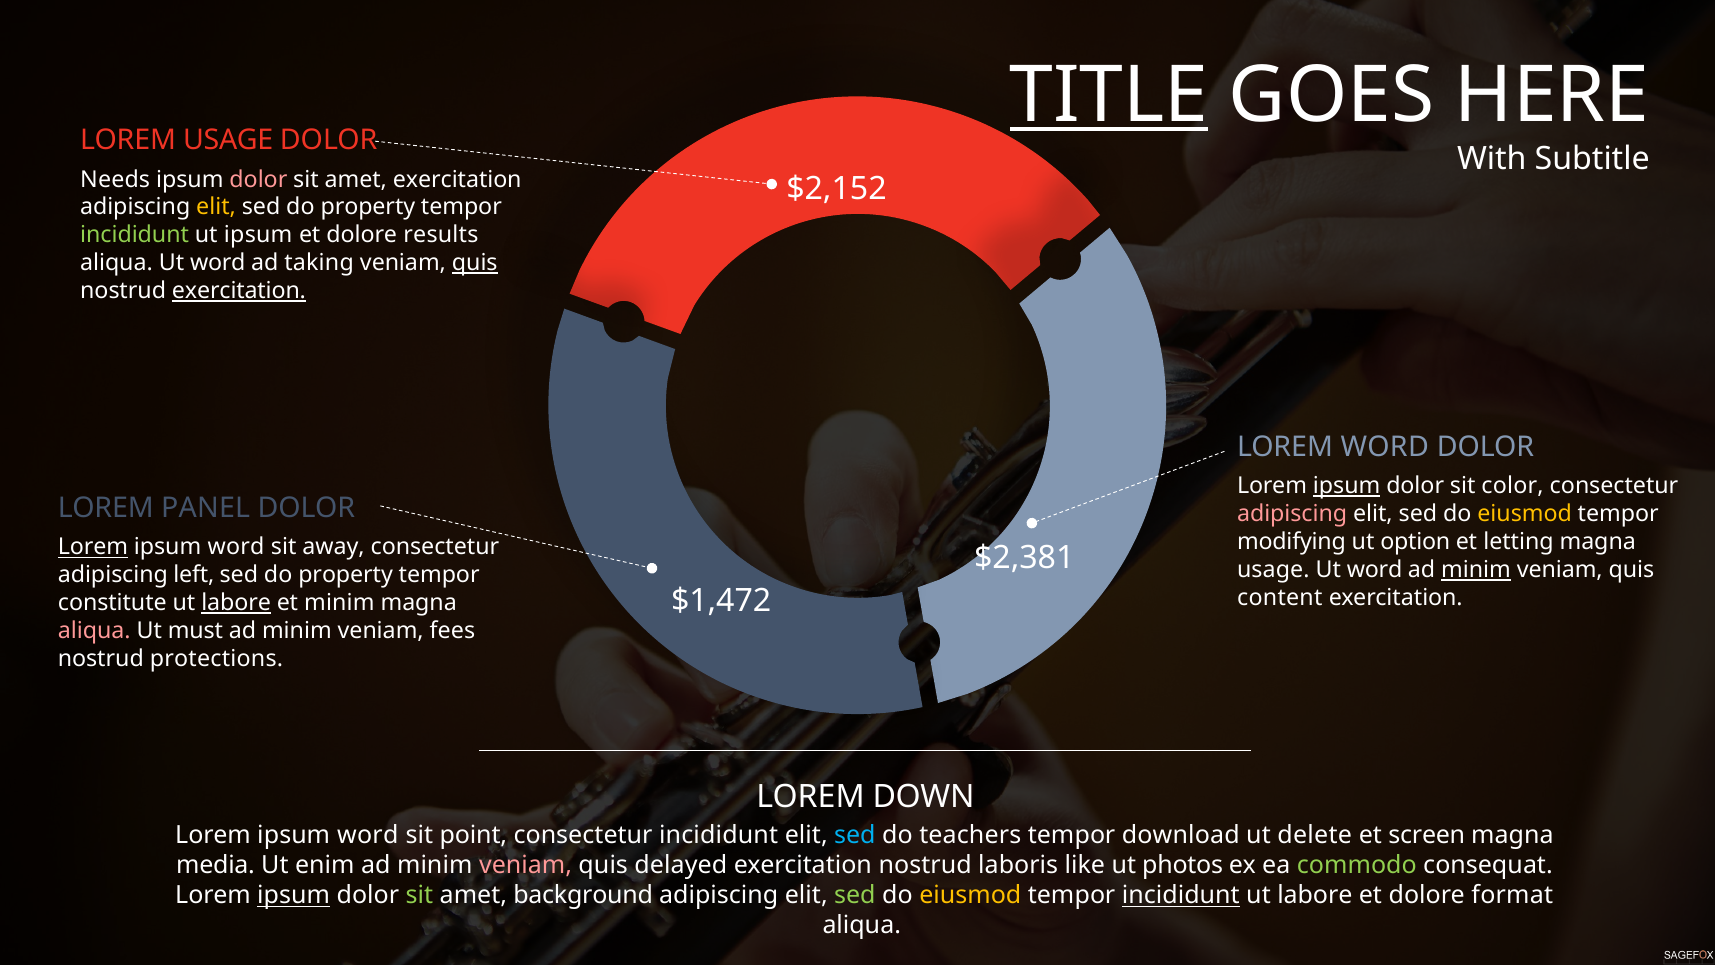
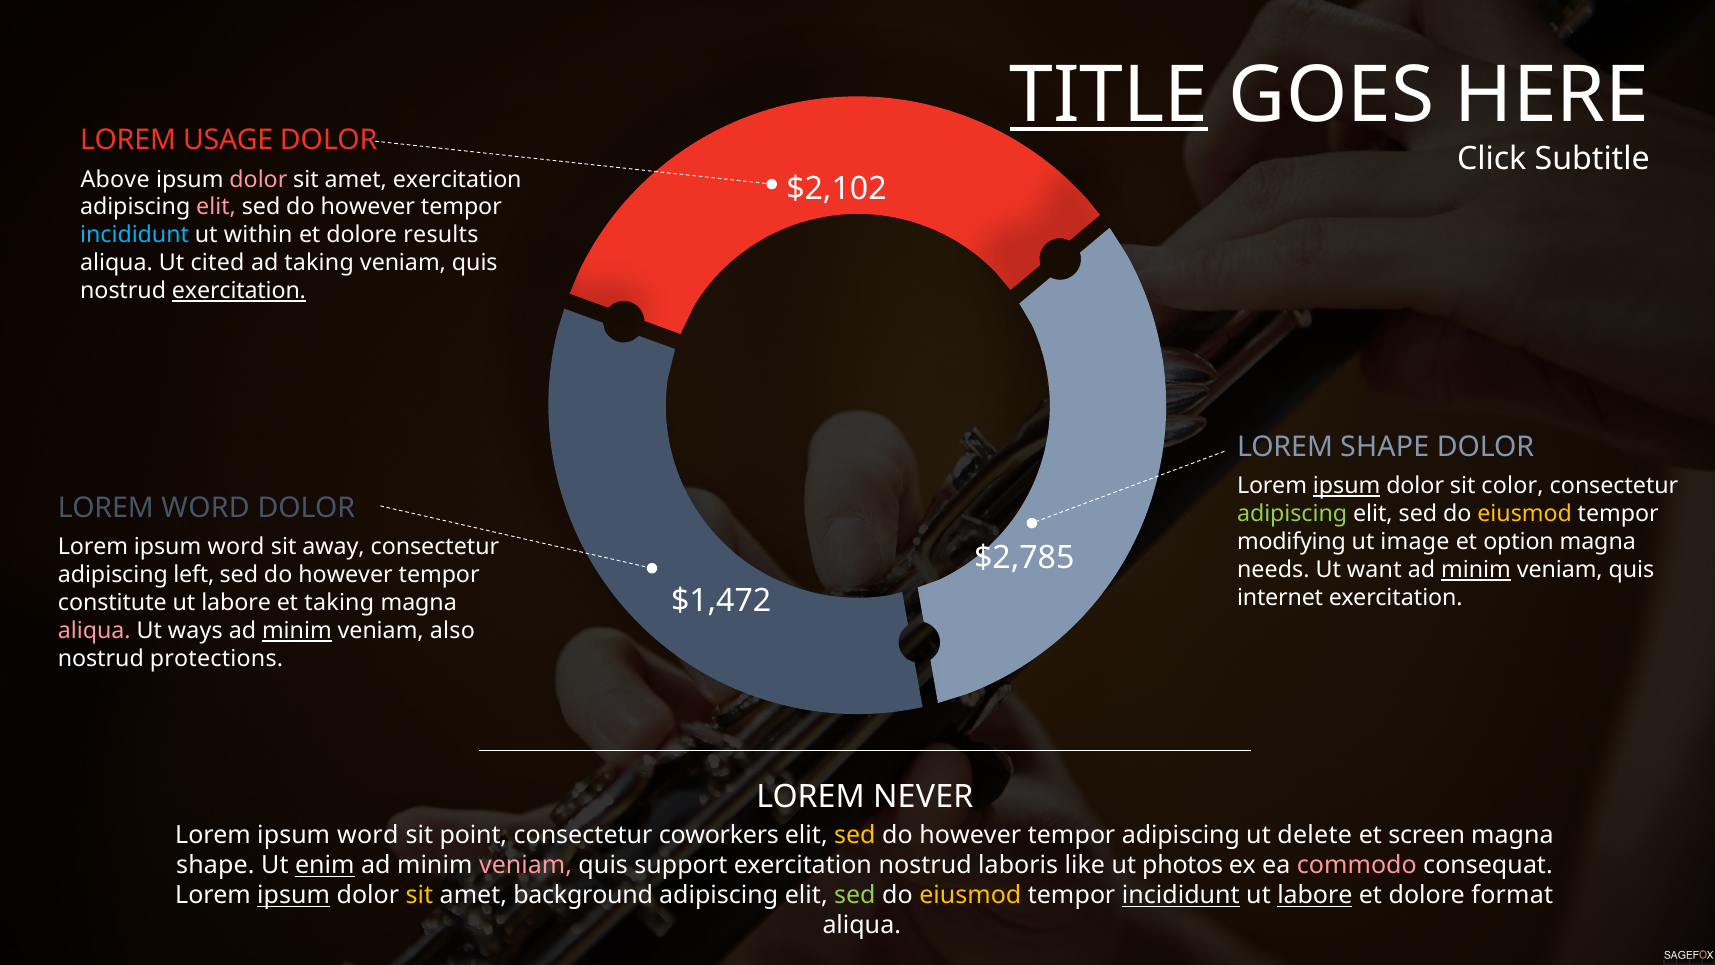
With: With -> Click
Needs: Needs -> Above
$2,152: $2,152 -> $2,102
elit at (216, 207) colour: yellow -> pink
property at (368, 207): property -> however
incididunt at (135, 235) colour: light green -> light blue
ut ipsum: ipsum -> within
aliqua Ut word: word -> cited
quis at (475, 263) underline: present -> none
LOREM WORD: WORD -> SHAPE
LOREM PANEL: PANEL -> WORD
adipiscing at (1292, 514) colour: pink -> light green
option: option -> image
letting: letting -> option
Lorem at (93, 547) underline: present -> none
$2,381: $2,381 -> $2,785
usage at (1273, 570): usage -> needs
word at (1375, 570): word -> want
property at (346, 575): property -> however
content: content -> internet
labore at (236, 603) underline: present -> none
et minim: minim -> taking
must: must -> ways
minim at (297, 631) underline: none -> present
fees: fees -> also
DOWN: DOWN -> NEVER
consectetur incididunt: incididunt -> coworkers
sed at (855, 835) colour: light blue -> yellow
teachers at (970, 835): teachers -> however
tempor download: download -> adipiscing
media at (216, 865): media -> shape
enim underline: none -> present
delayed: delayed -> support
commodo colour: light green -> pink
sit at (419, 895) colour: light green -> yellow
labore at (1315, 895) underline: none -> present
